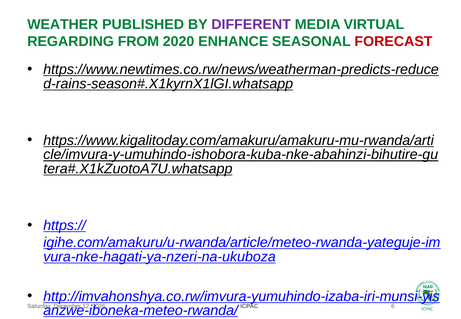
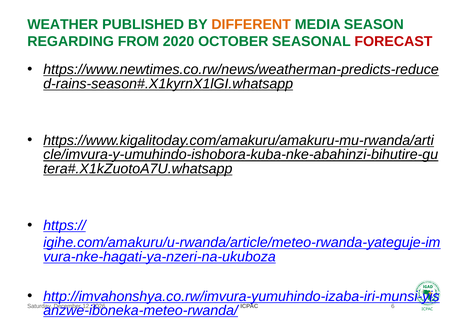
DIFFERENT colour: purple -> orange
VIRTUAL: VIRTUAL -> SEASON
ENHANCE: ENHANCE -> OCTOBER
